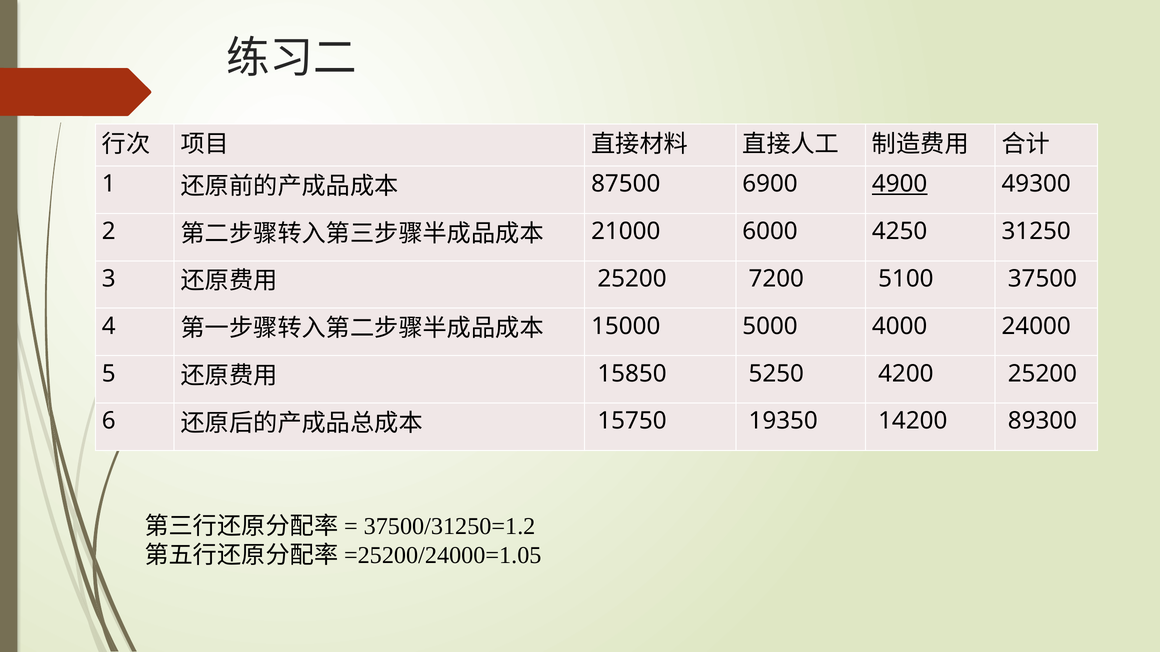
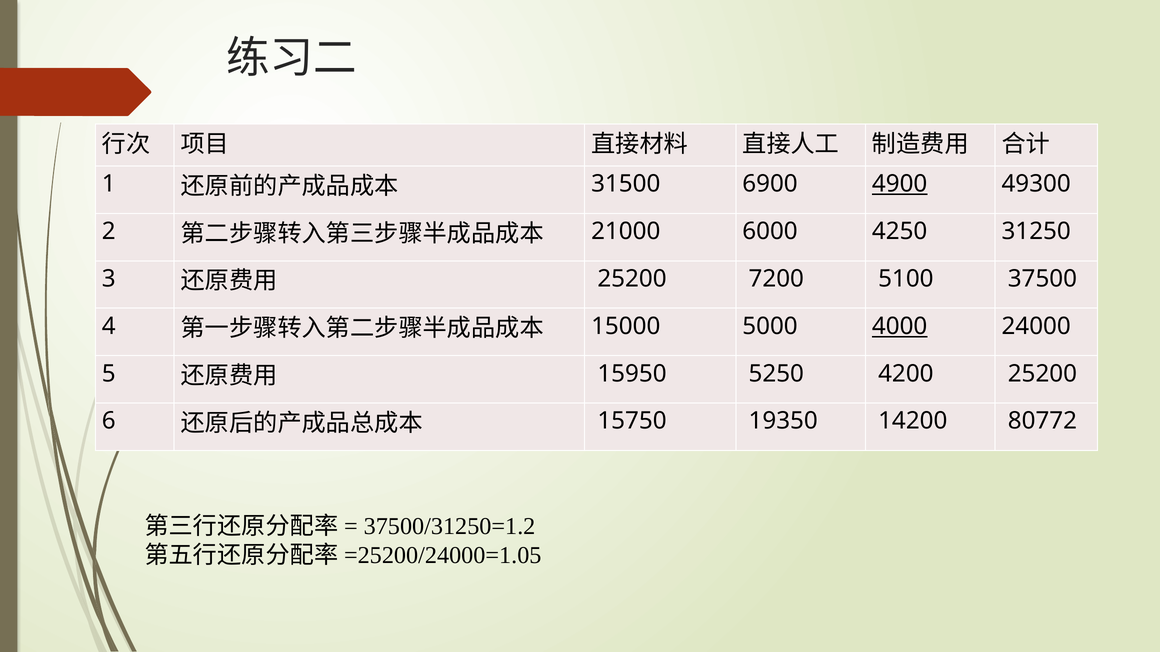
87500: 87500 -> 31500
4000 underline: none -> present
15850: 15850 -> 15950
89300: 89300 -> 80772
